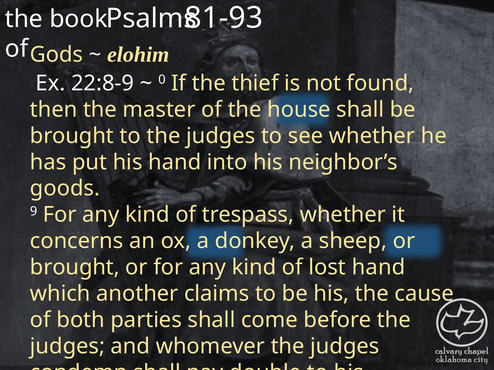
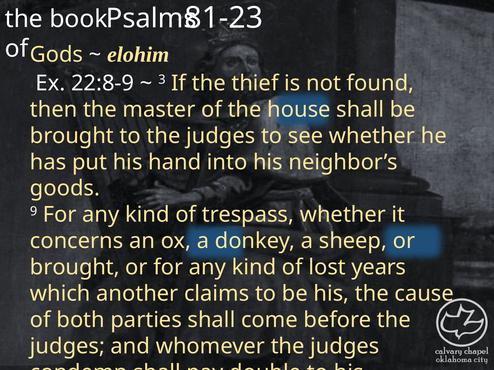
81-93: 81-93 -> 81-23
0: 0 -> 3
lost hand: hand -> years
